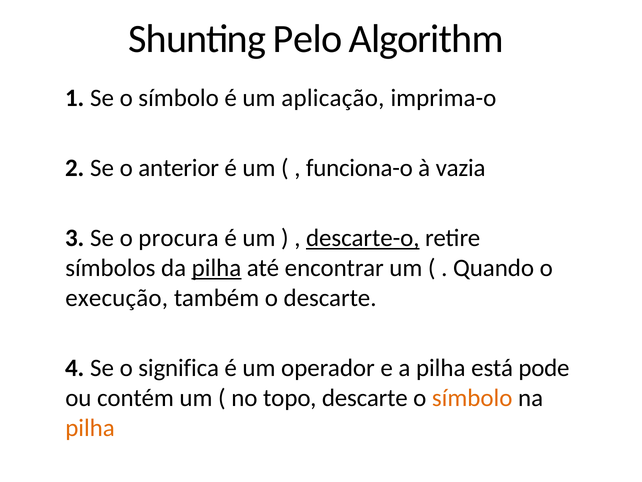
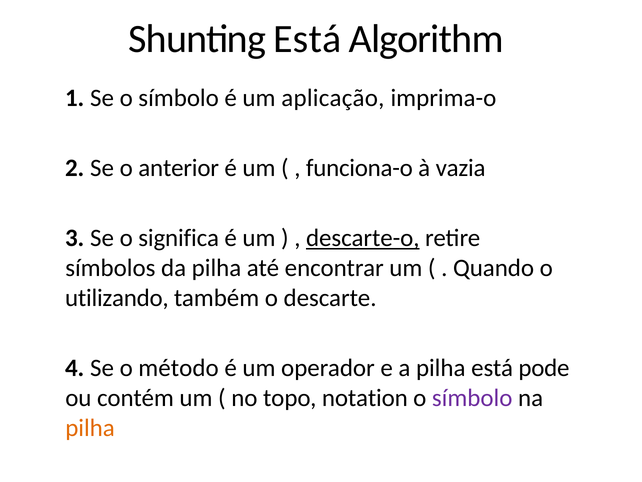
Shunting Pelo: Pelo -> Está
procura: procura -> significa
pilha at (216, 268) underline: present -> none
execução: execução -> utilizando
significa: significa -> método
topo descarte: descarte -> notation
símbolo at (472, 398) colour: orange -> purple
